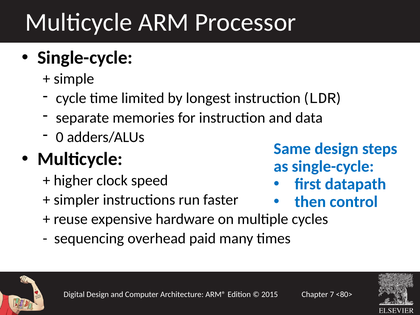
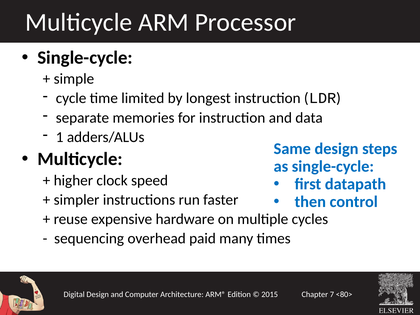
0: 0 -> 1
